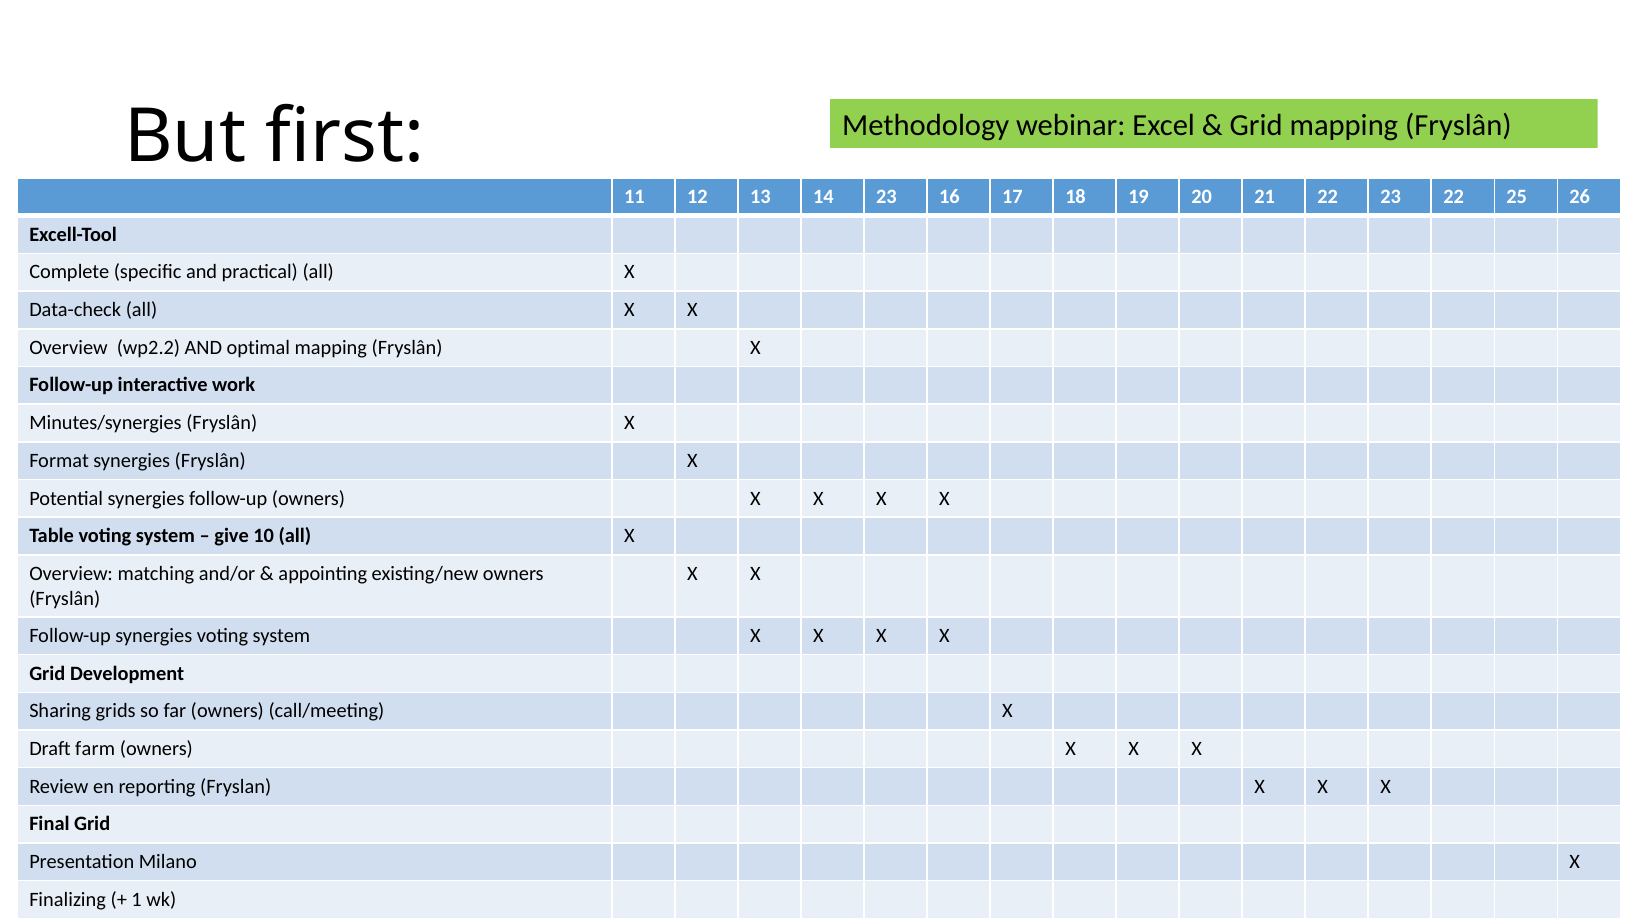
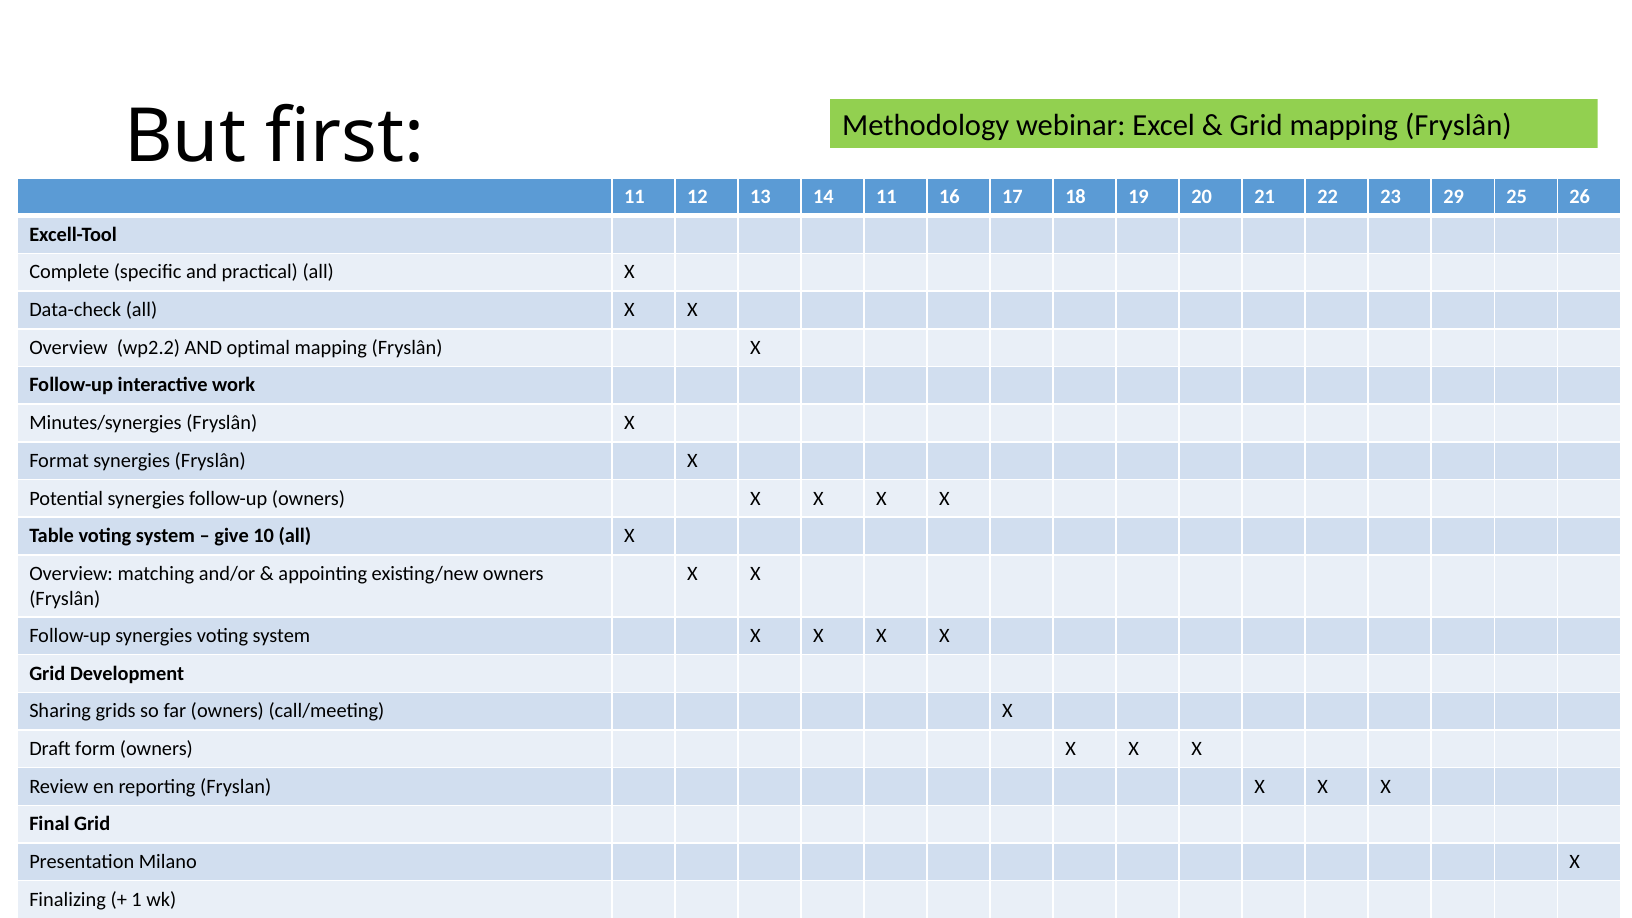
14 23: 23 -> 11
23 22: 22 -> 29
farm: farm -> form
